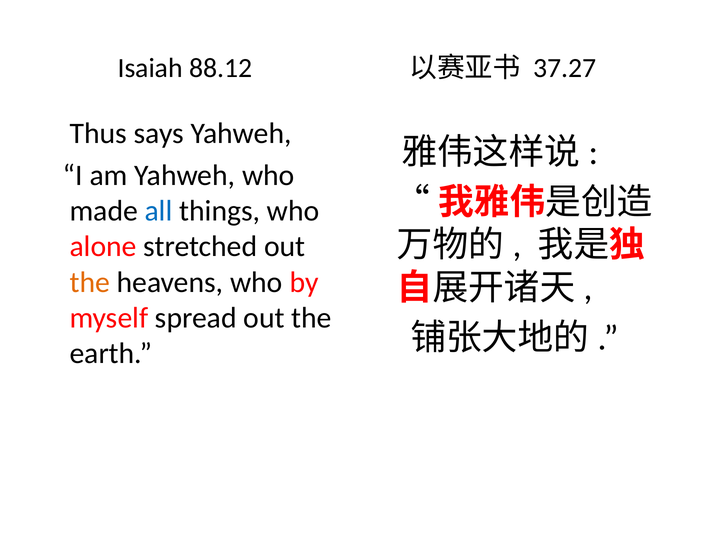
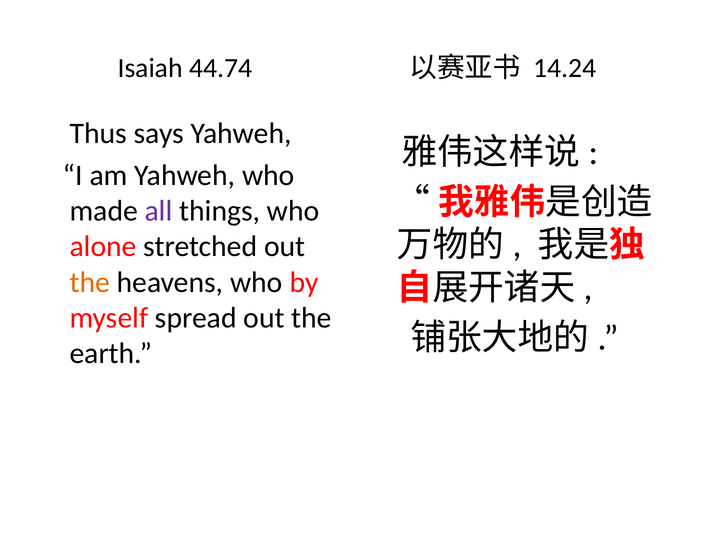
88.12: 88.12 -> 44.74
37.27: 37.27 -> 14.24
all colour: blue -> purple
